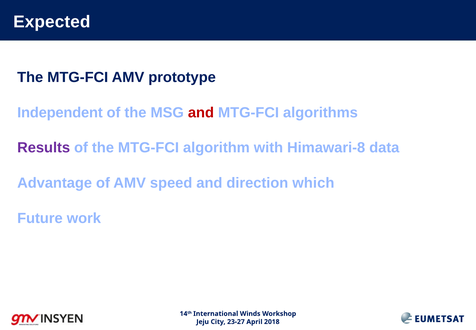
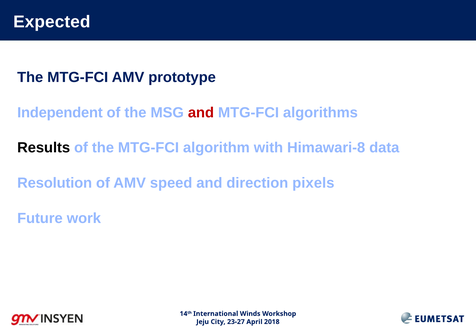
Results colour: purple -> black
Advantage: Advantage -> Resolution
which: which -> pixels
